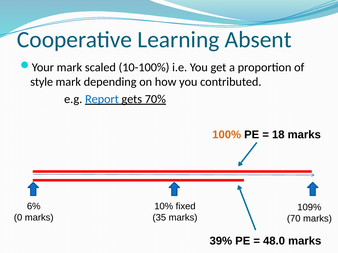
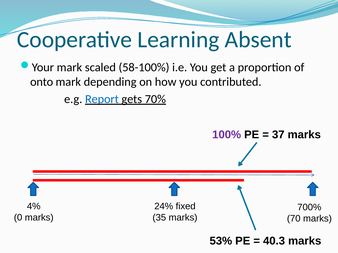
10-100%: 10-100% -> 58-100%
style: style -> onto
100% colour: orange -> purple
18: 18 -> 37
6%: 6% -> 4%
10%: 10% -> 24%
109%: 109% -> 700%
39%: 39% -> 53%
48.0: 48.0 -> 40.3
